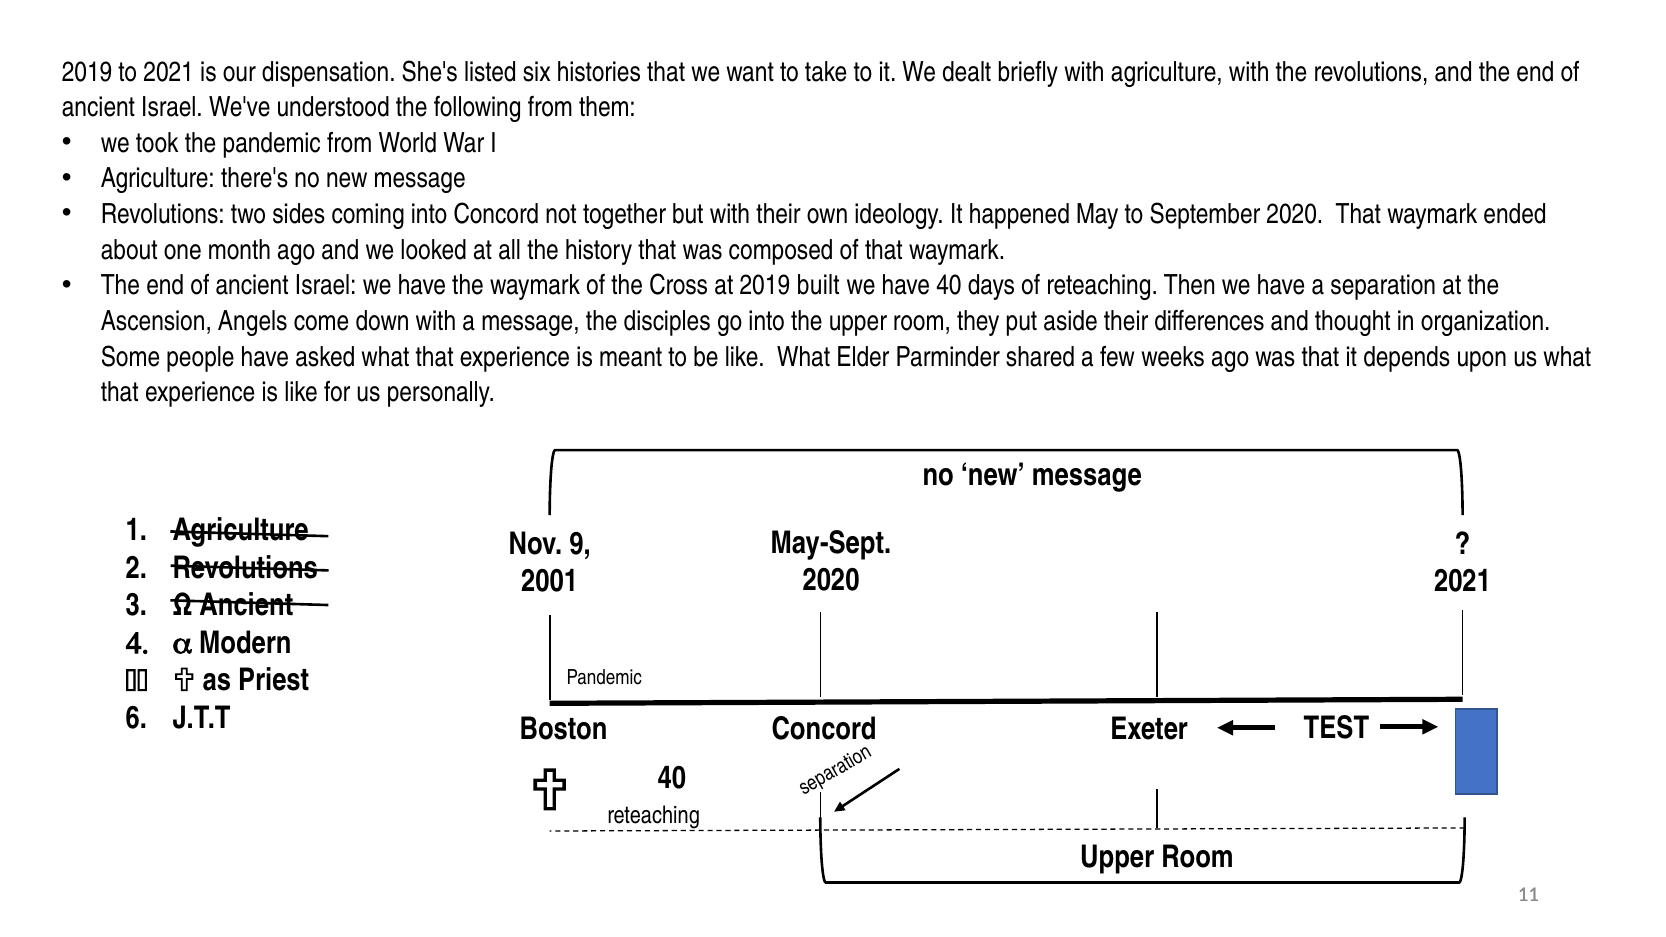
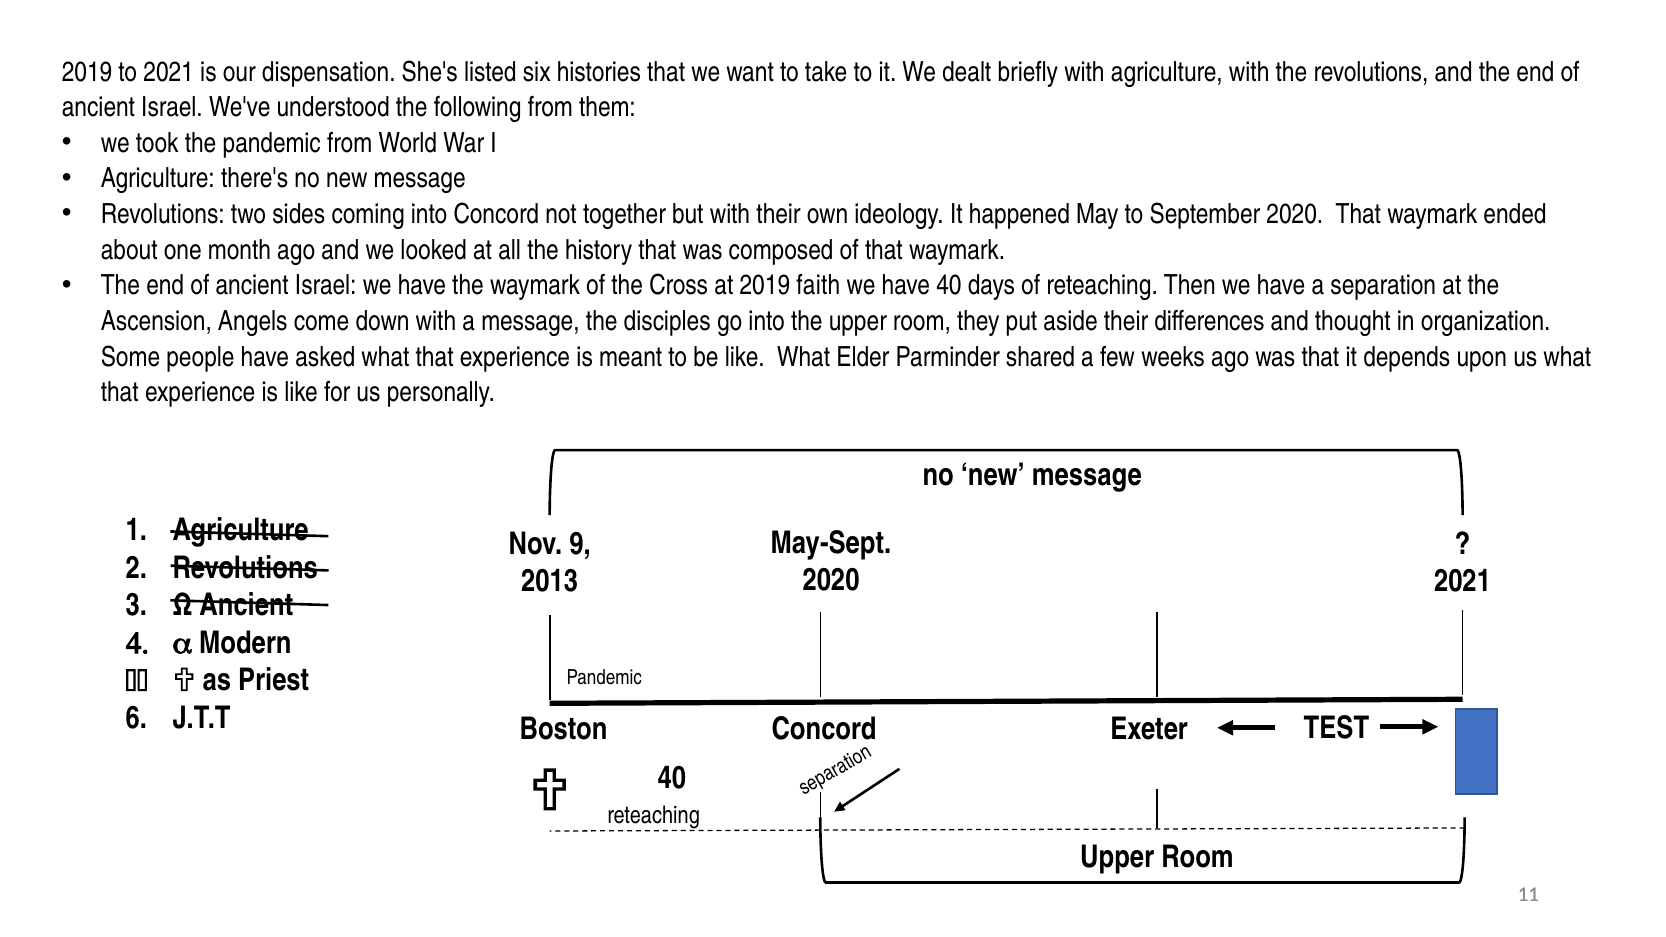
built: built -> faith
2001: 2001 -> 2013
